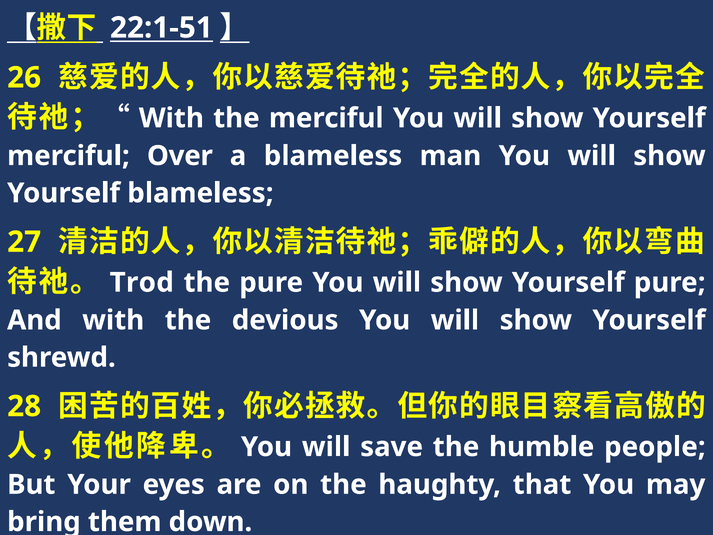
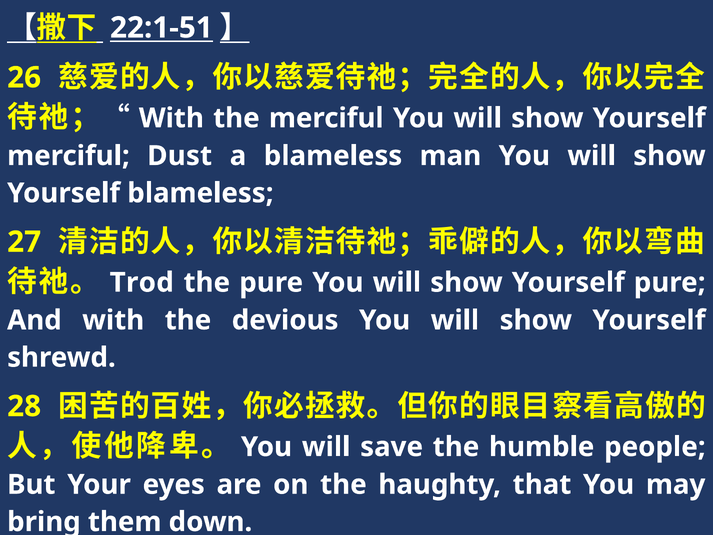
Over: Over -> Dust
